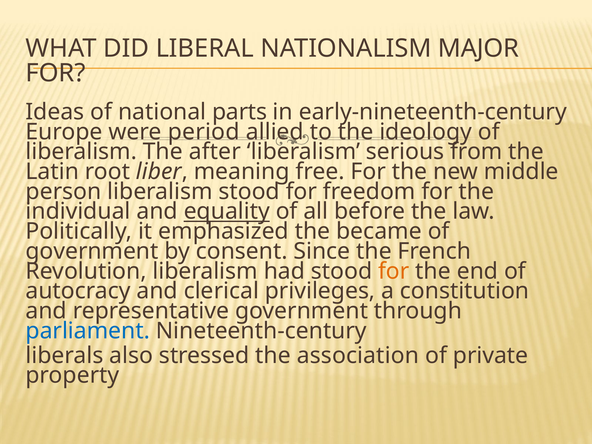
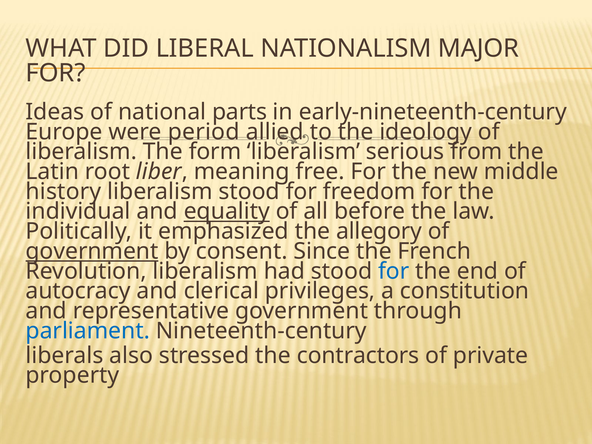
after: after -> form
person: person -> history
became: became -> allegory
government at (92, 251) underline: none -> present
for at (394, 271) colour: orange -> blue
association: association -> contractors
